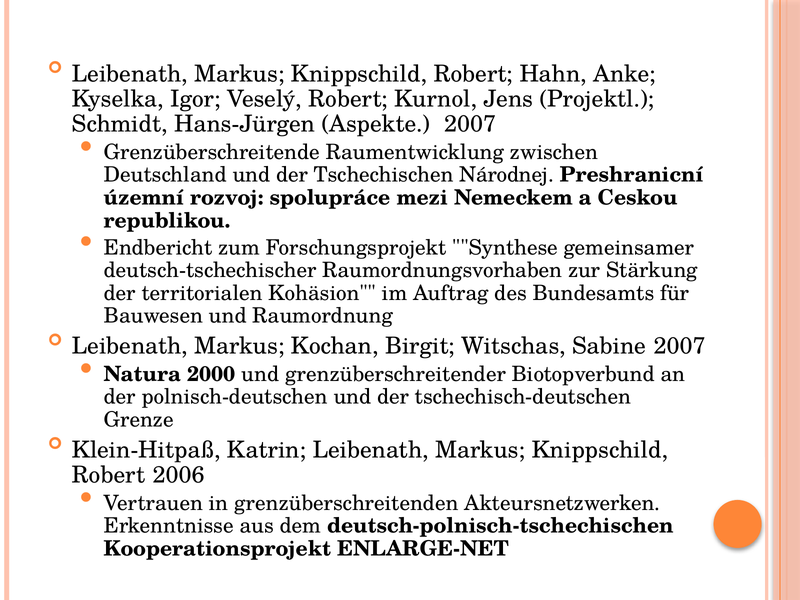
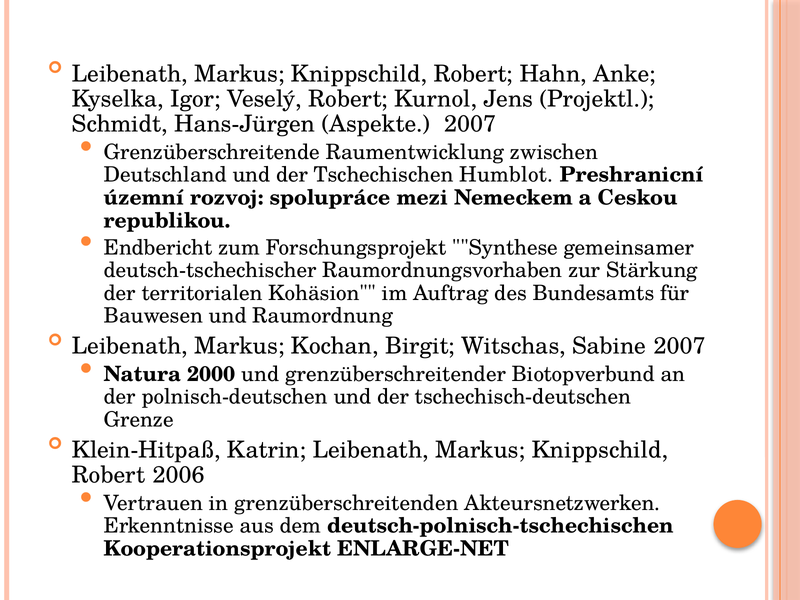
Národnej: Národnej -> Humblot
